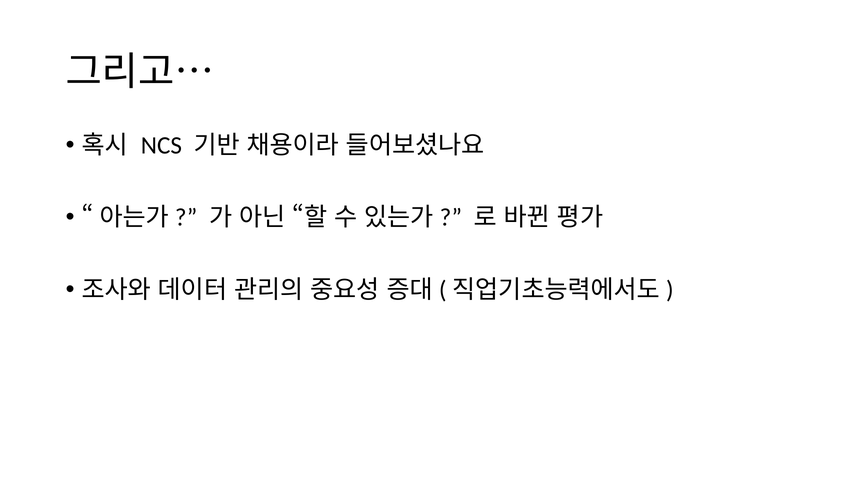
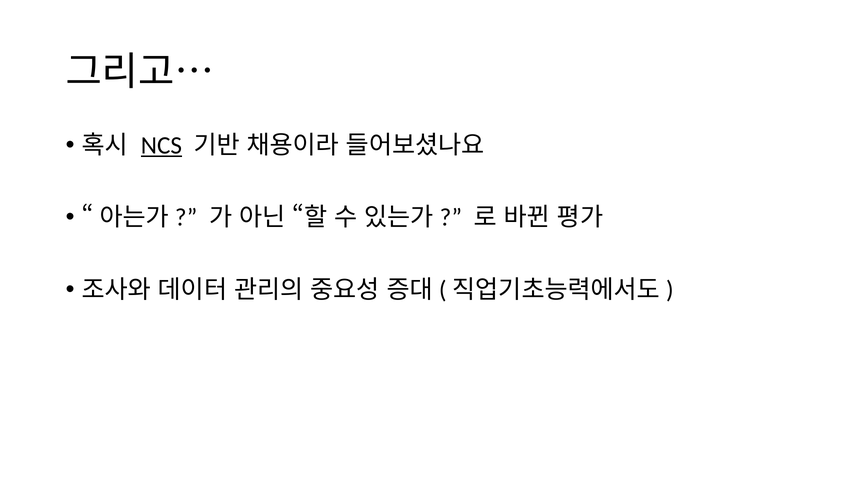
NCS underline: none -> present
